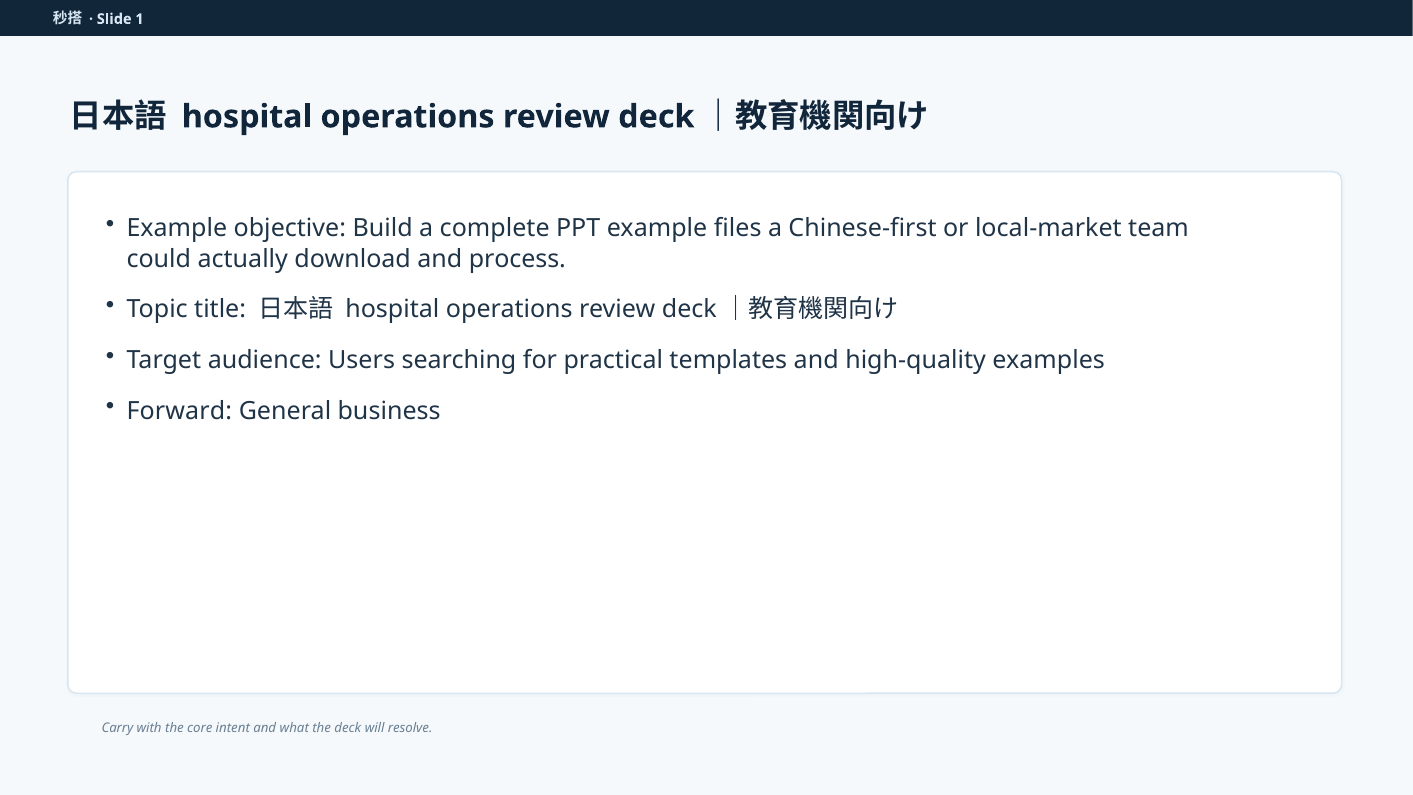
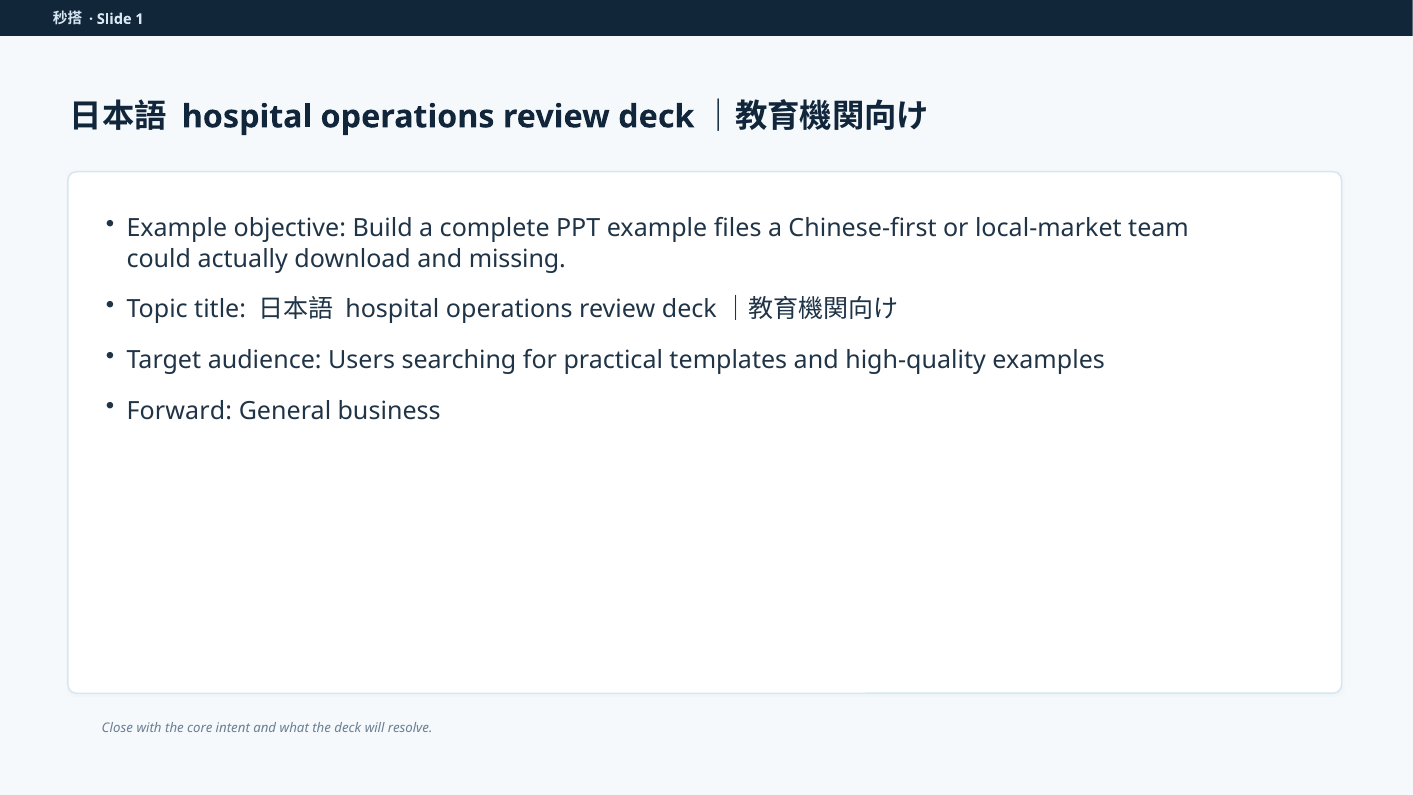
process: process -> missing
Carry: Carry -> Close
